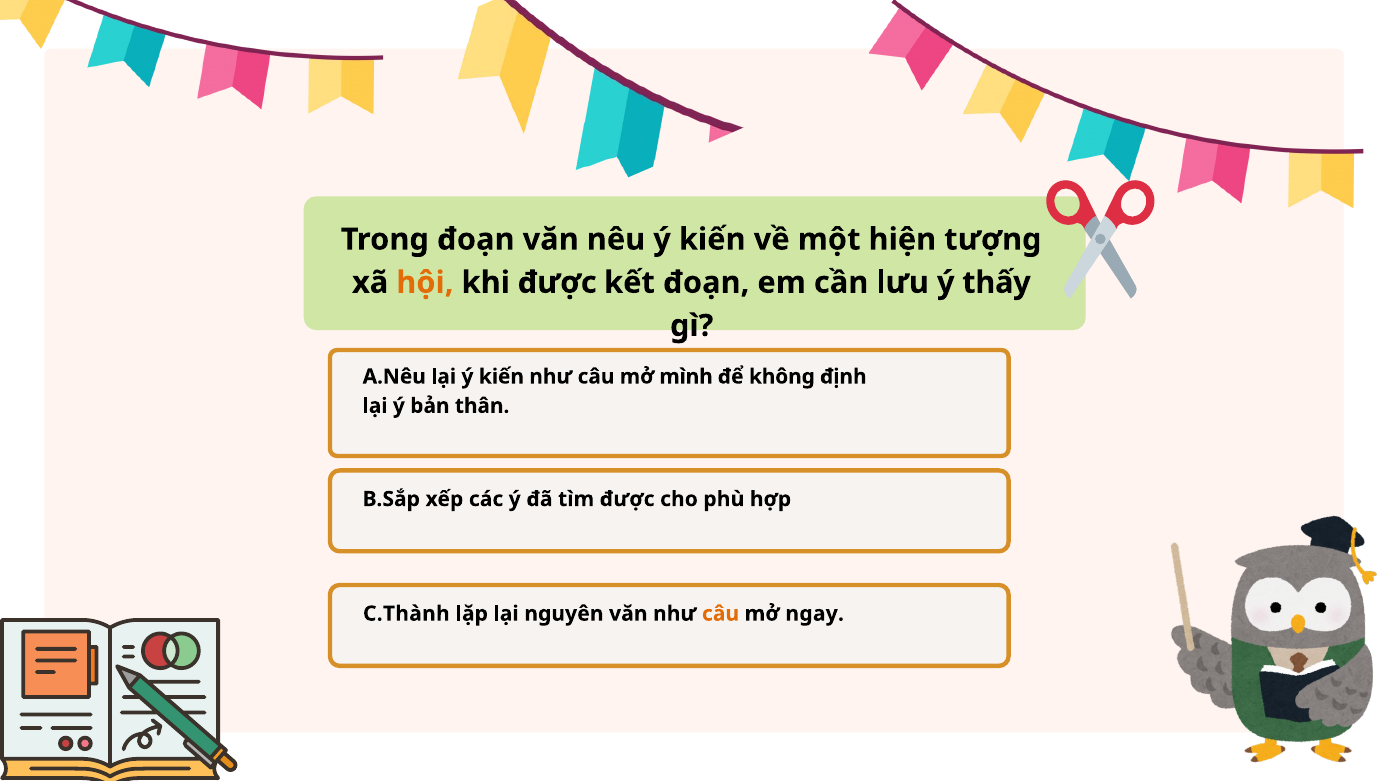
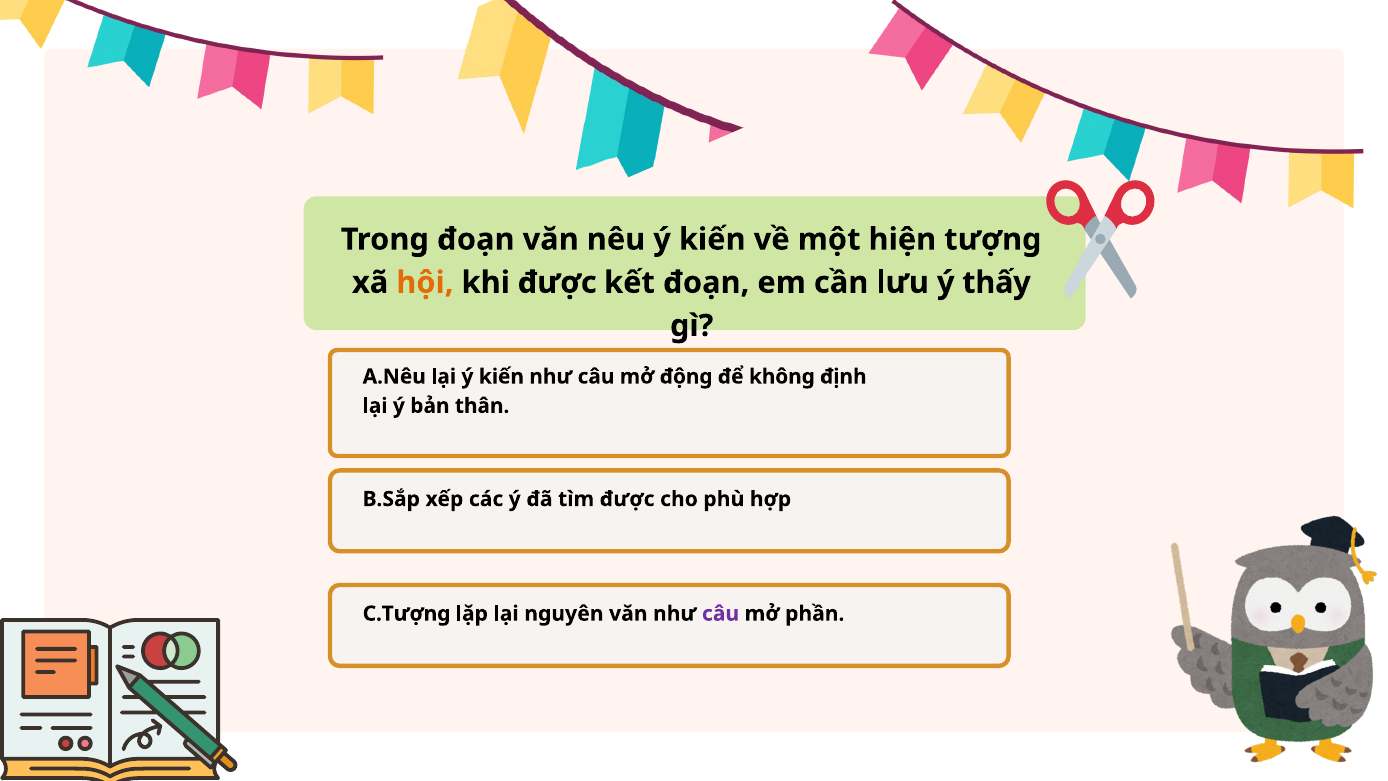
mình: mình -> động
C.Thành: C.Thành -> C.Tượng
câu at (721, 613) colour: orange -> purple
ngay: ngay -> phần
